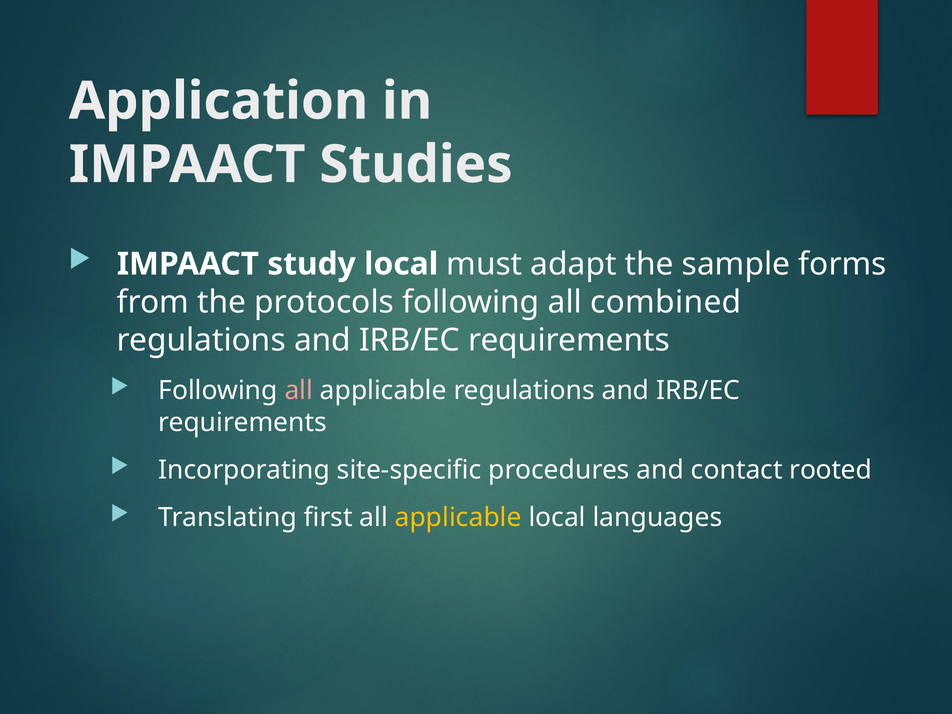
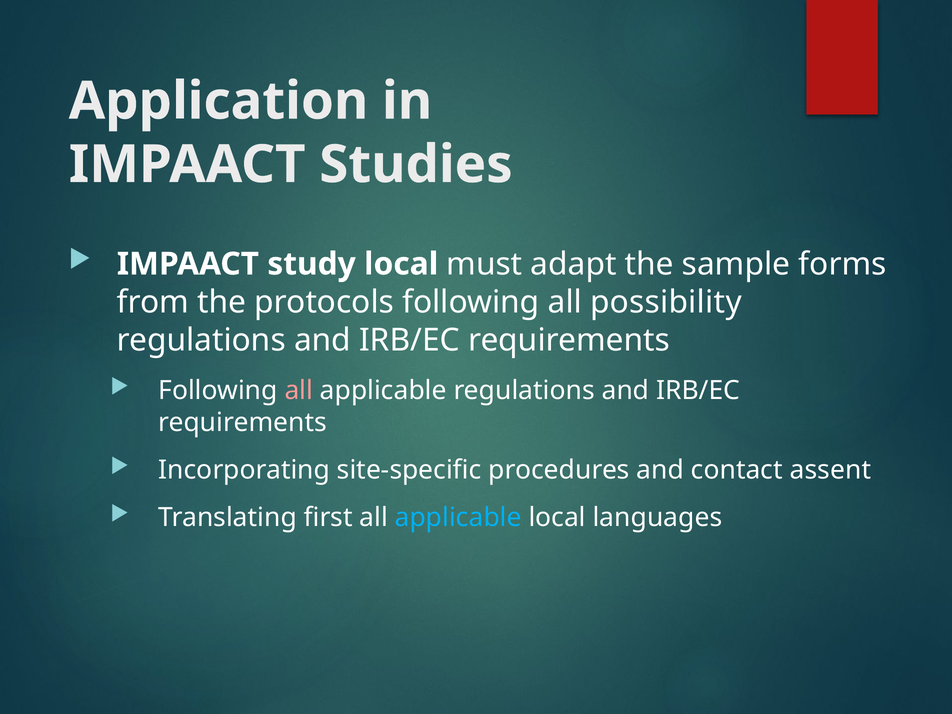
combined: combined -> possibility
rooted: rooted -> assent
applicable at (458, 518) colour: yellow -> light blue
